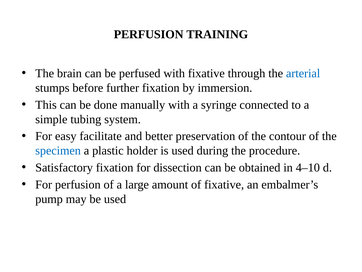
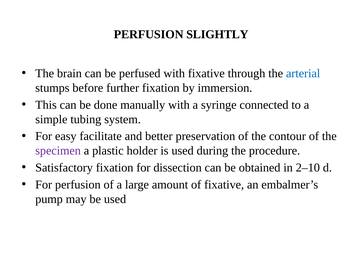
TRAINING: TRAINING -> SLIGHTLY
specimen colour: blue -> purple
4–10: 4–10 -> 2–10
